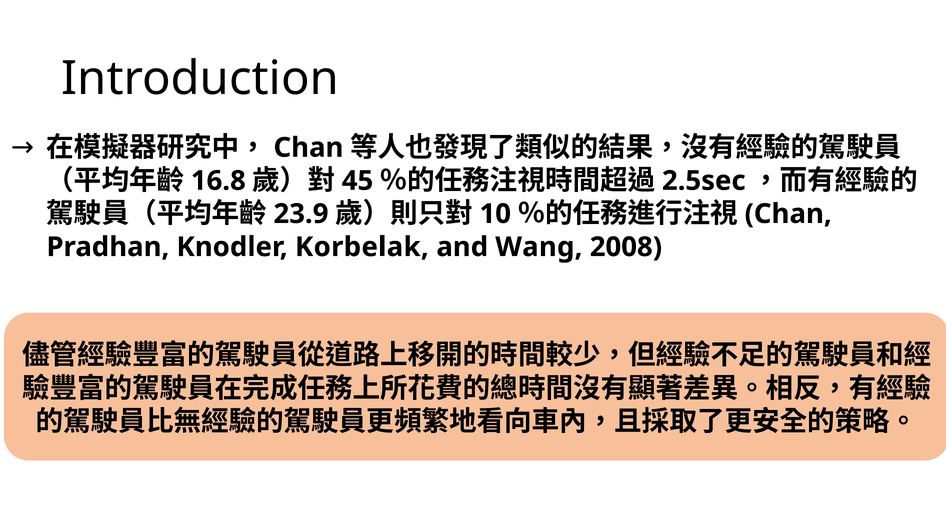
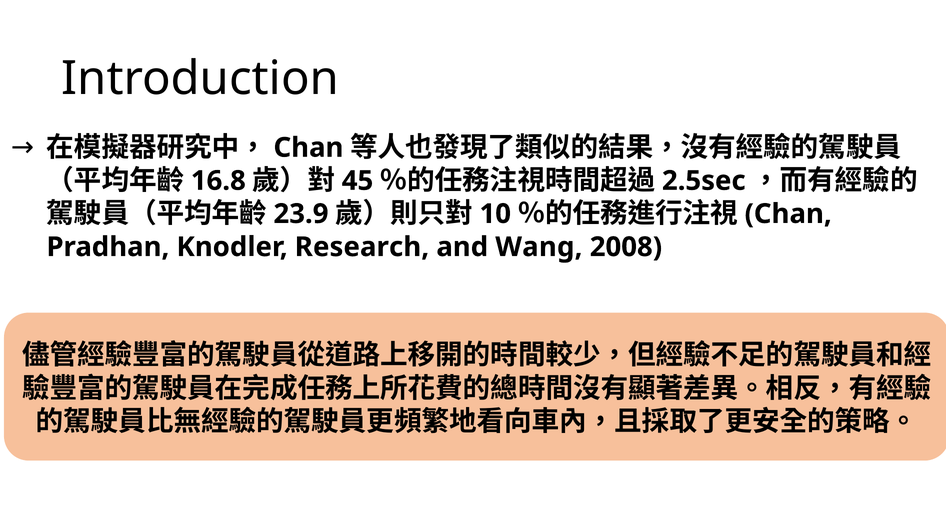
Korbelak: Korbelak -> Research
